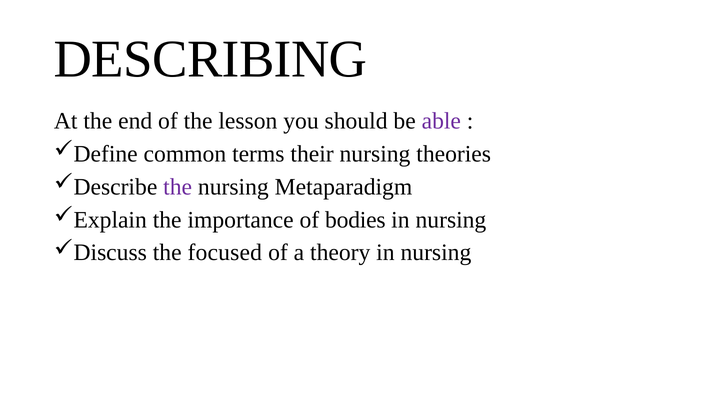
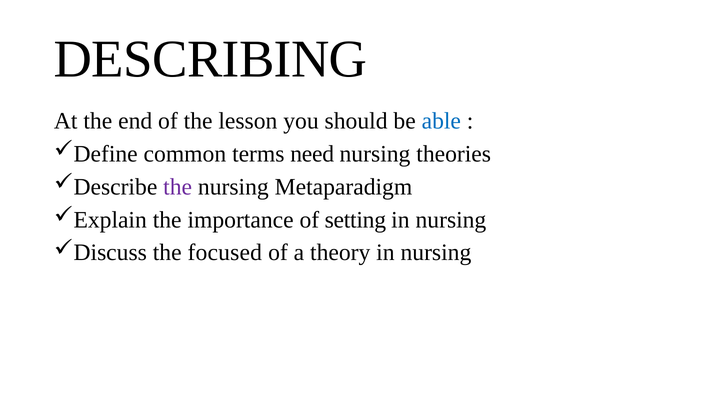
able colour: purple -> blue
their: their -> need
bodies: bodies -> setting
